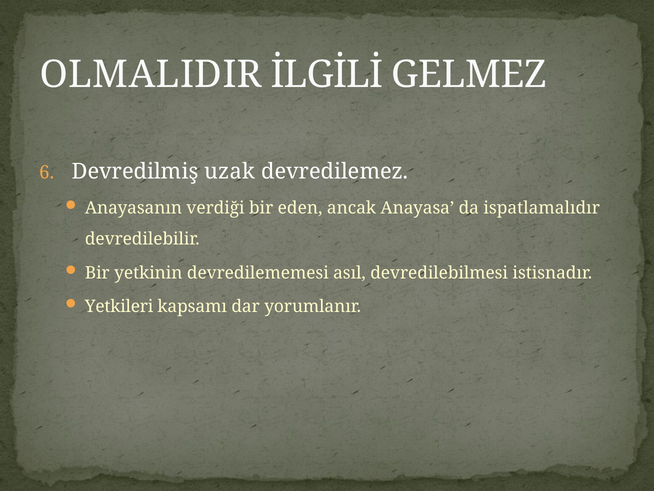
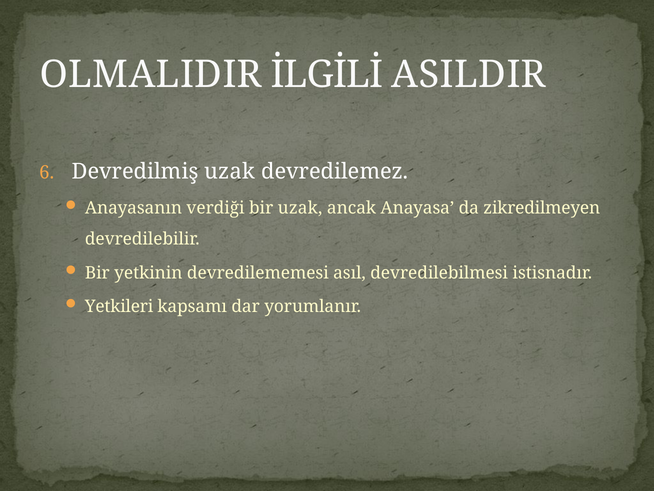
GELMEZ: GELMEZ -> ASILDIR
bir eden: eden -> uzak
ispatlamalıdır: ispatlamalıdır -> zikredilmeyen
